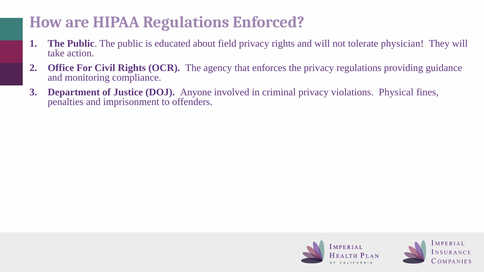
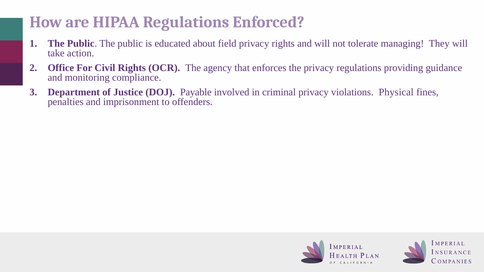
physician: physician -> managing
Anyone: Anyone -> Payable
